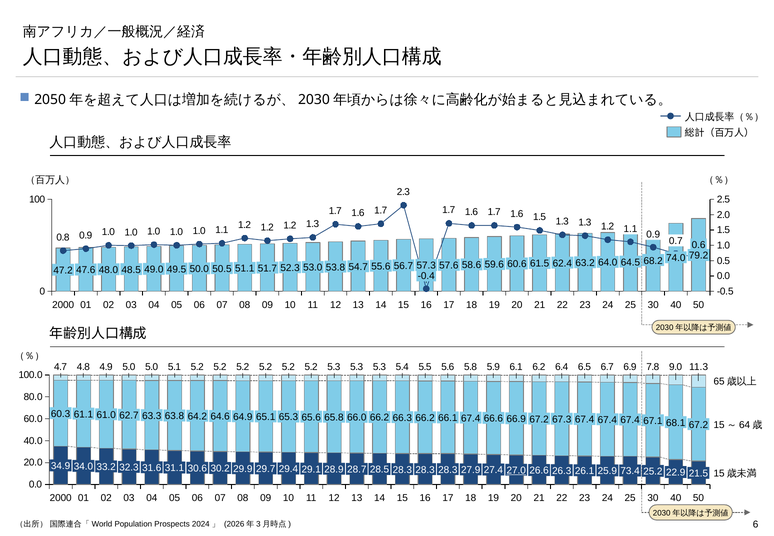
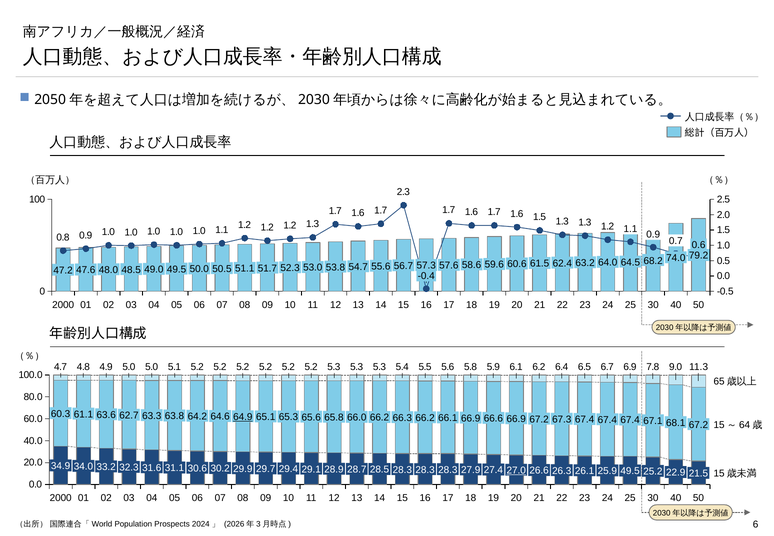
61.0: 61.0 -> 63.6
64.9 underline: none -> present
67.4 at (471, 418): 67.4 -> 66.9
73.4 at (630, 471): 73.4 -> 49.5
